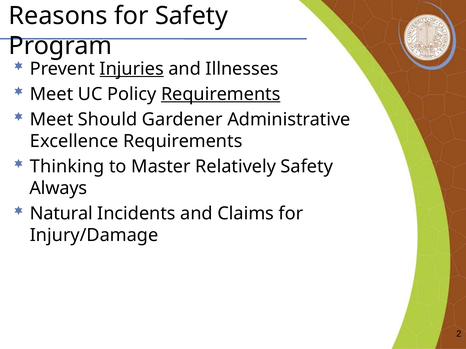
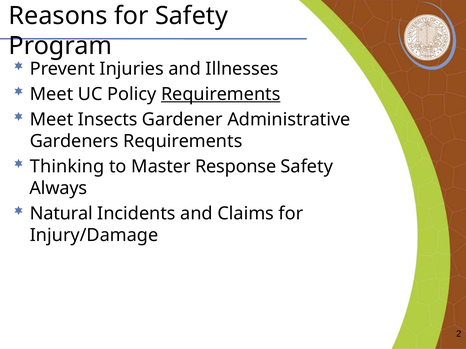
Injuries underline: present -> none
Should: Should -> Insects
Excellence: Excellence -> Gardeners
Relatively: Relatively -> Response
